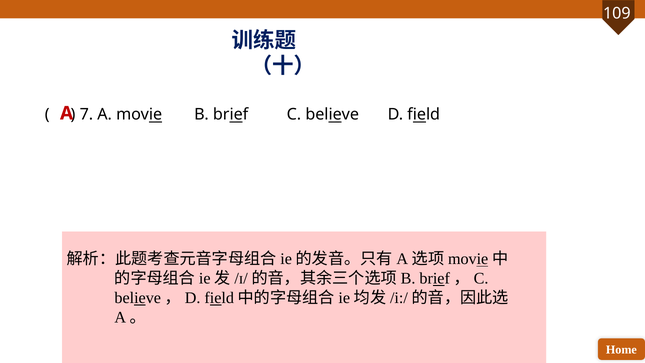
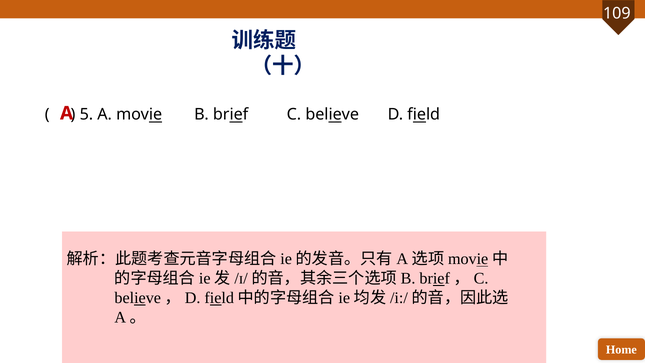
7: 7 -> 5
